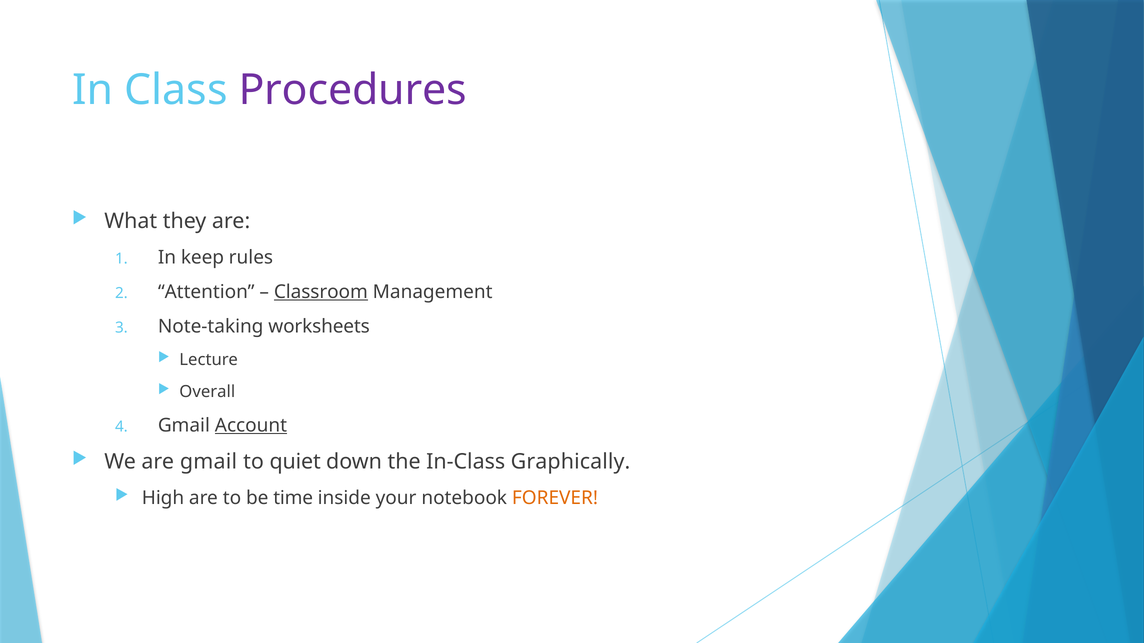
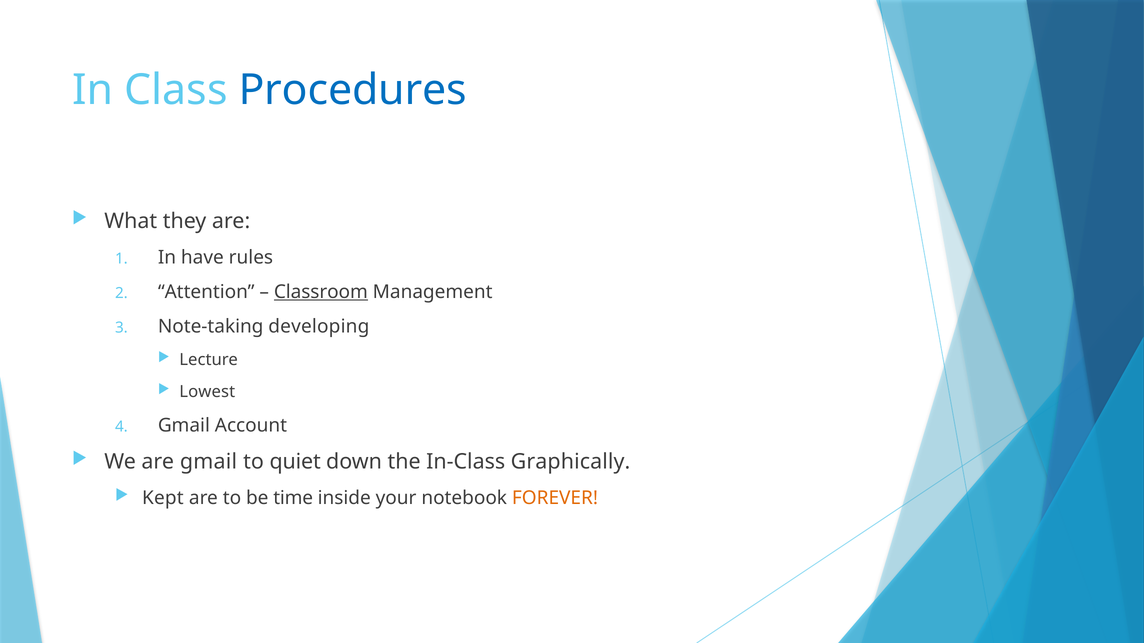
Procedures colour: purple -> blue
keep: keep -> have
worksheets: worksheets -> developing
Overall: Overall -> Lowest
Account underline: present -> none
High: High -> Kept
